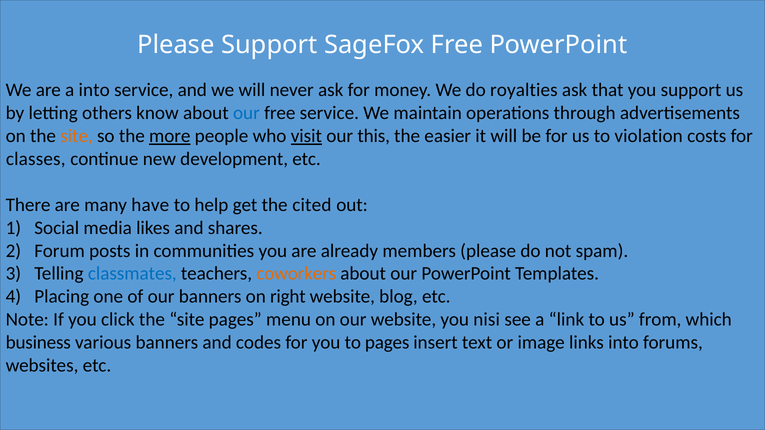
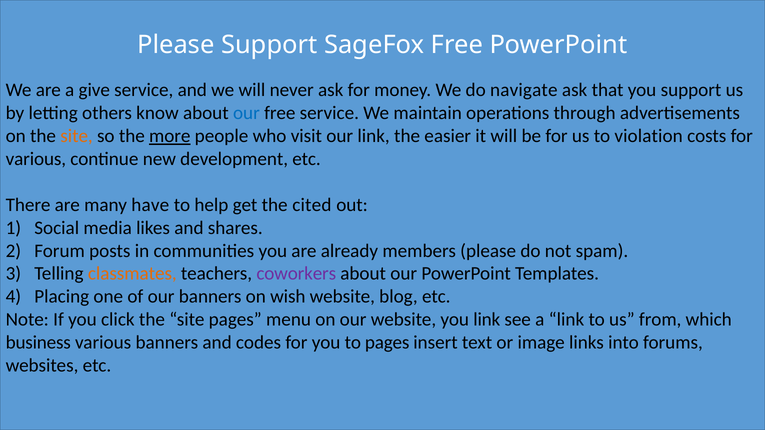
a into: into -> give
royalties: royalties -> navigate
visit underline: present -> none
our this: this -> link
classes at (36, 159): classes -> various
classmates colour: blue -> orange
coworkers colour: orange -> purple
right: right -> wish
you nisi: nisi -> link
